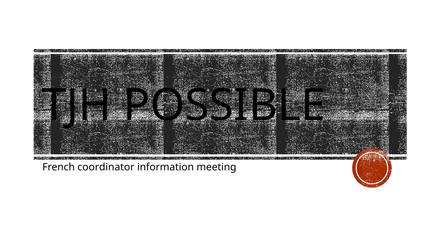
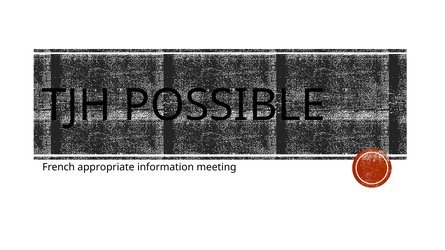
coordinator: coordinator -> appropriate
